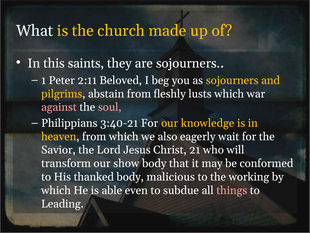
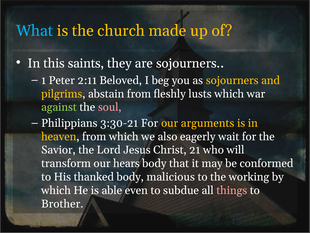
What colour: white -> light blue
against colour: pink -> light green
3:40-21: 3:40-21 -> 3:30-21
knowledge: knowledge -> arguments
show: show -> hears
Leading: Leading -> Brother
